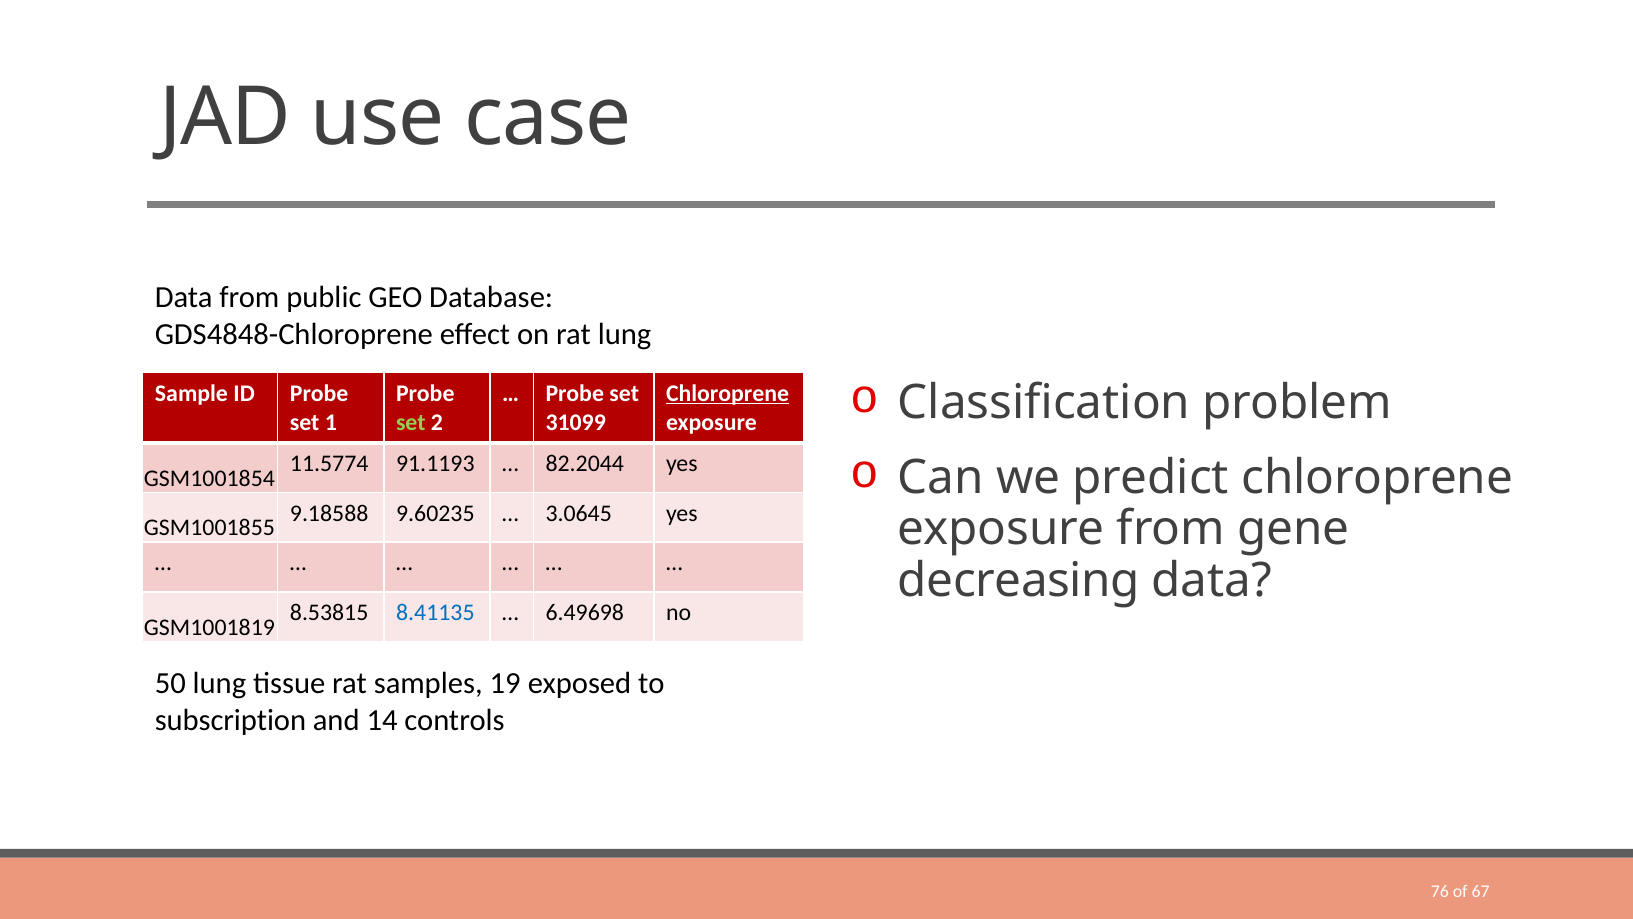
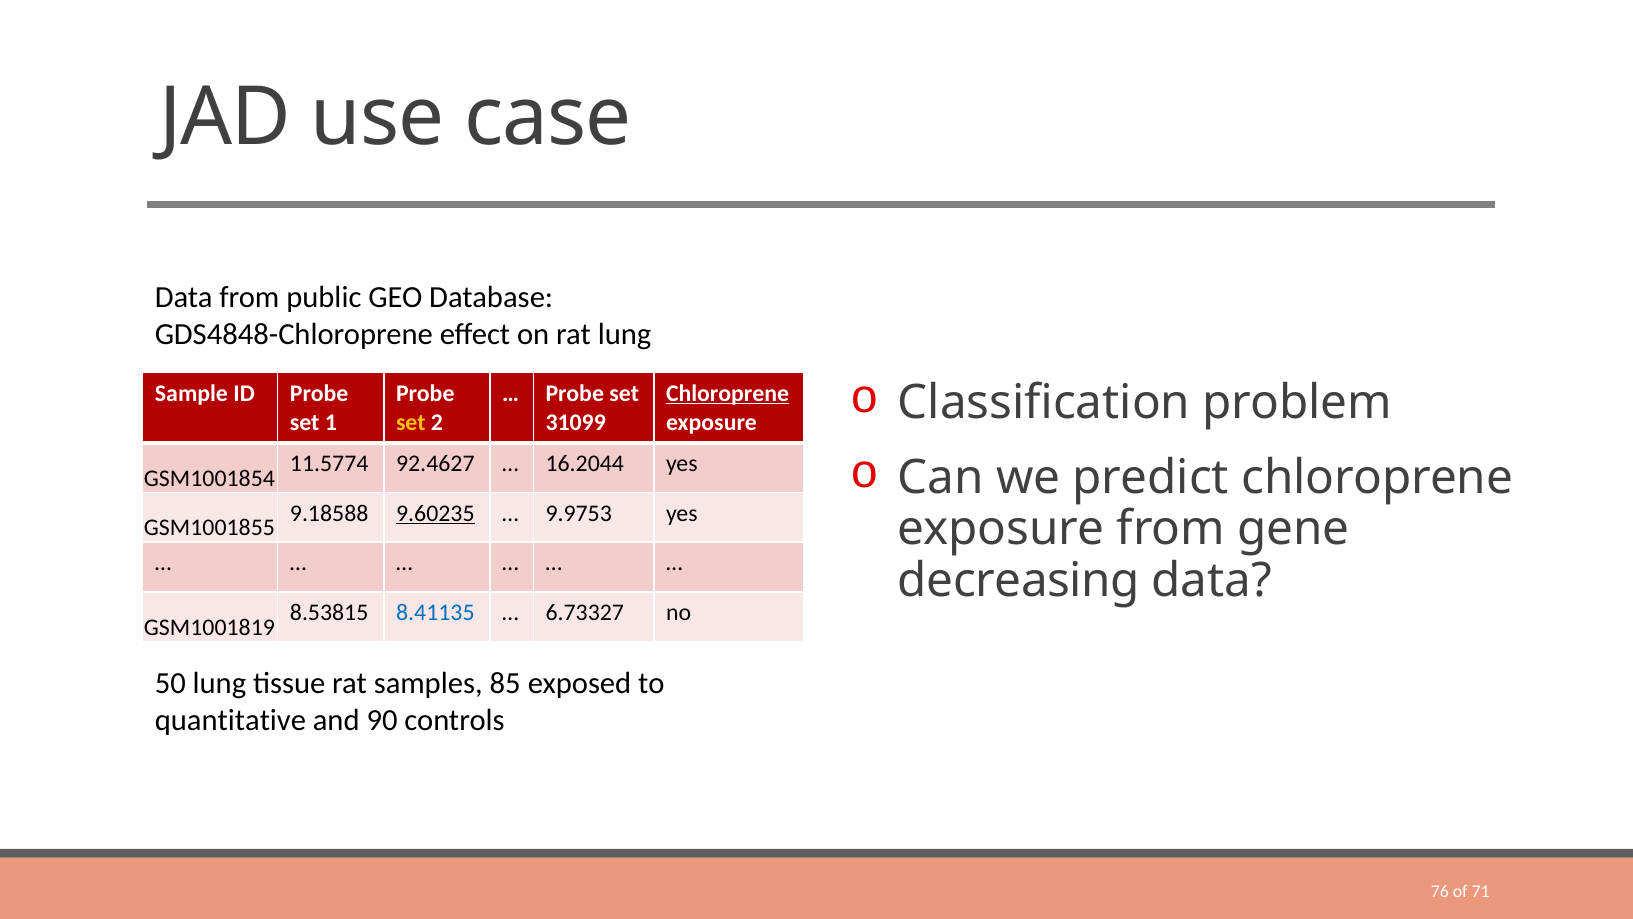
set at (411, 422) colour: light green -> yellow
91.1193: 91.1193 -> 92.4627
82.2044: 82.2044 -> 16.2044
9.60235 underline: none -> present
3.0645: 3.0645 -> 9.9753
6.49698: 6.49698 -> 6.73327
19: 19 -> 85
subscription: subscription -> quantitative
14: 14 -> 90
67: 67 -> 71
